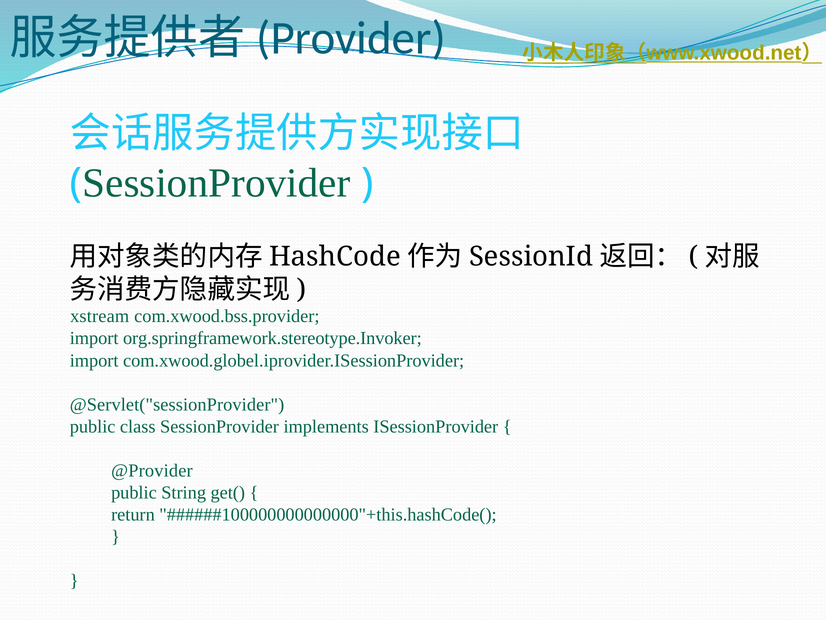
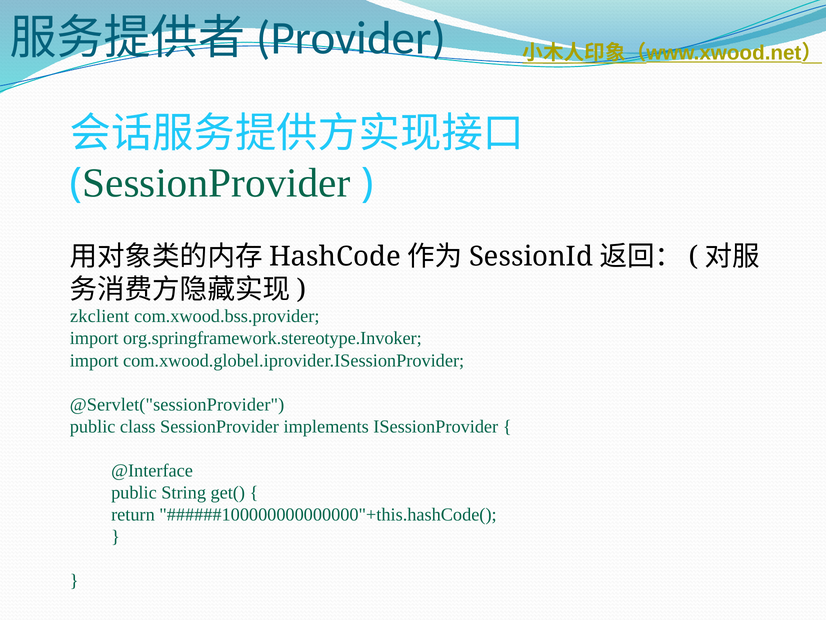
xstream: xstream -> zkclient
@Provider: @Provider -> @Interface
